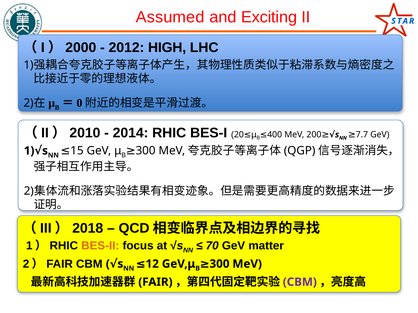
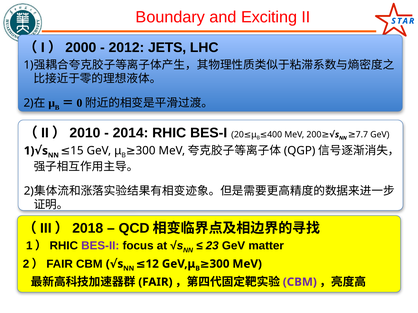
Assumed: Assumed -> Boundary
HIGH: HIGH -> JETS
BES-II colour: orange -> purple
70: 70 -> 23
